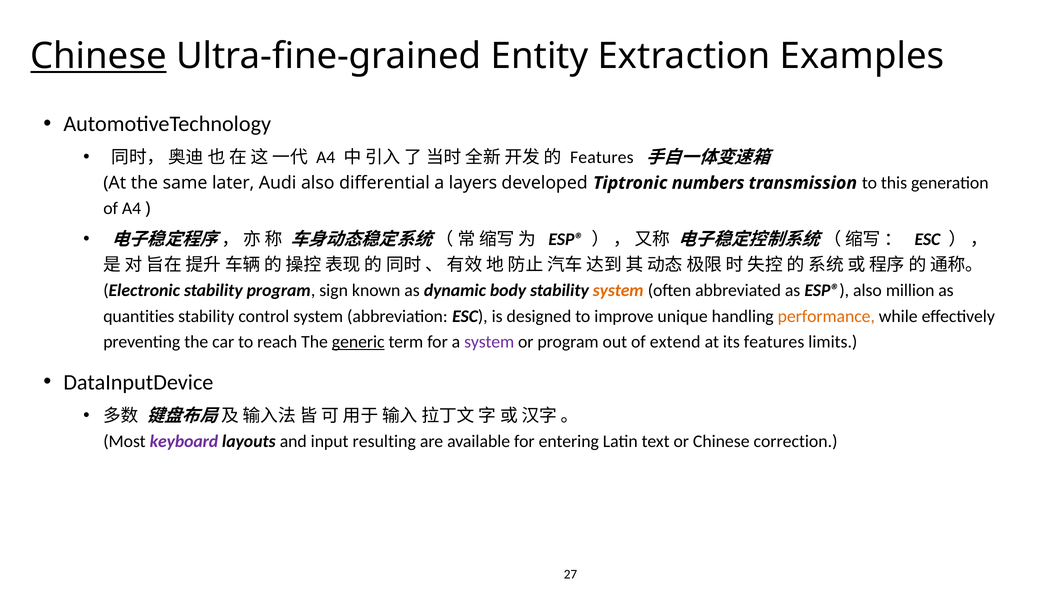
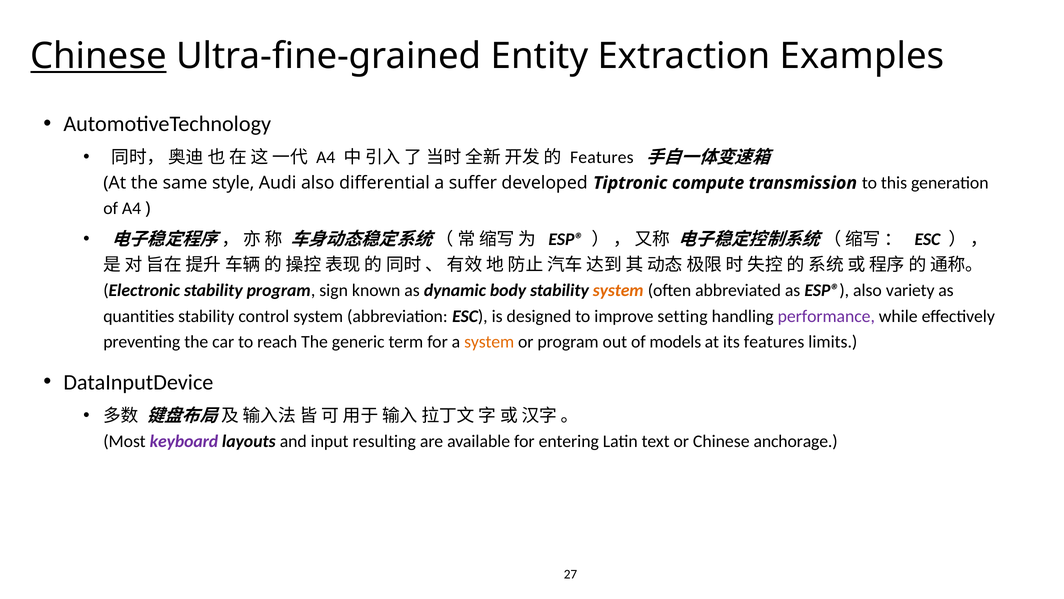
later: later -> style
layers: layers -> suffer
numbers: numbers -> compute
million: million -> variety
unique: unique -> setting
performance colour: orange -> purple
generic underline: present -> none
system at (489, 341) colour: purple -> orange
extend: extend -> models
correction: correction -> anchorage
